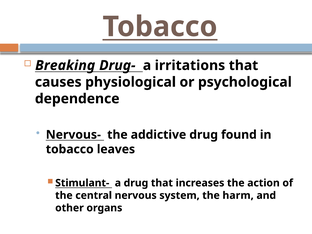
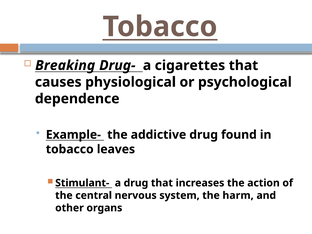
irritations: irritations -> cigarettes
Nervous-: Nervous- -> Example-
